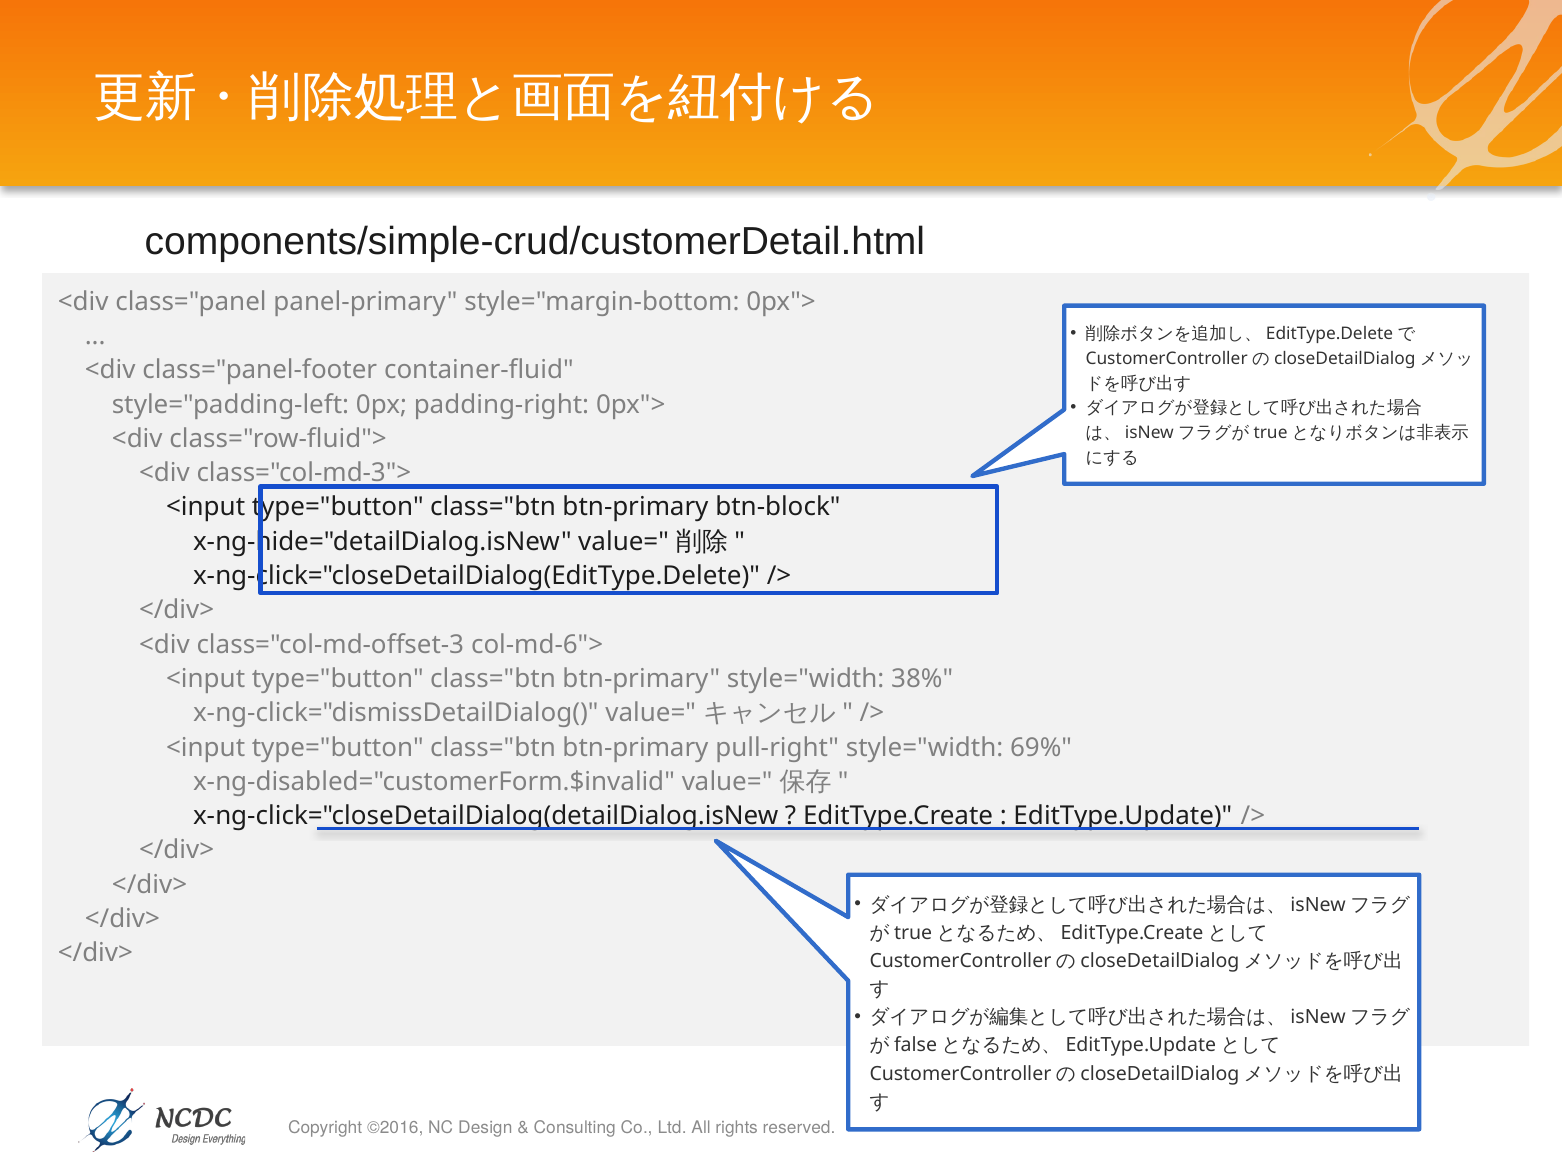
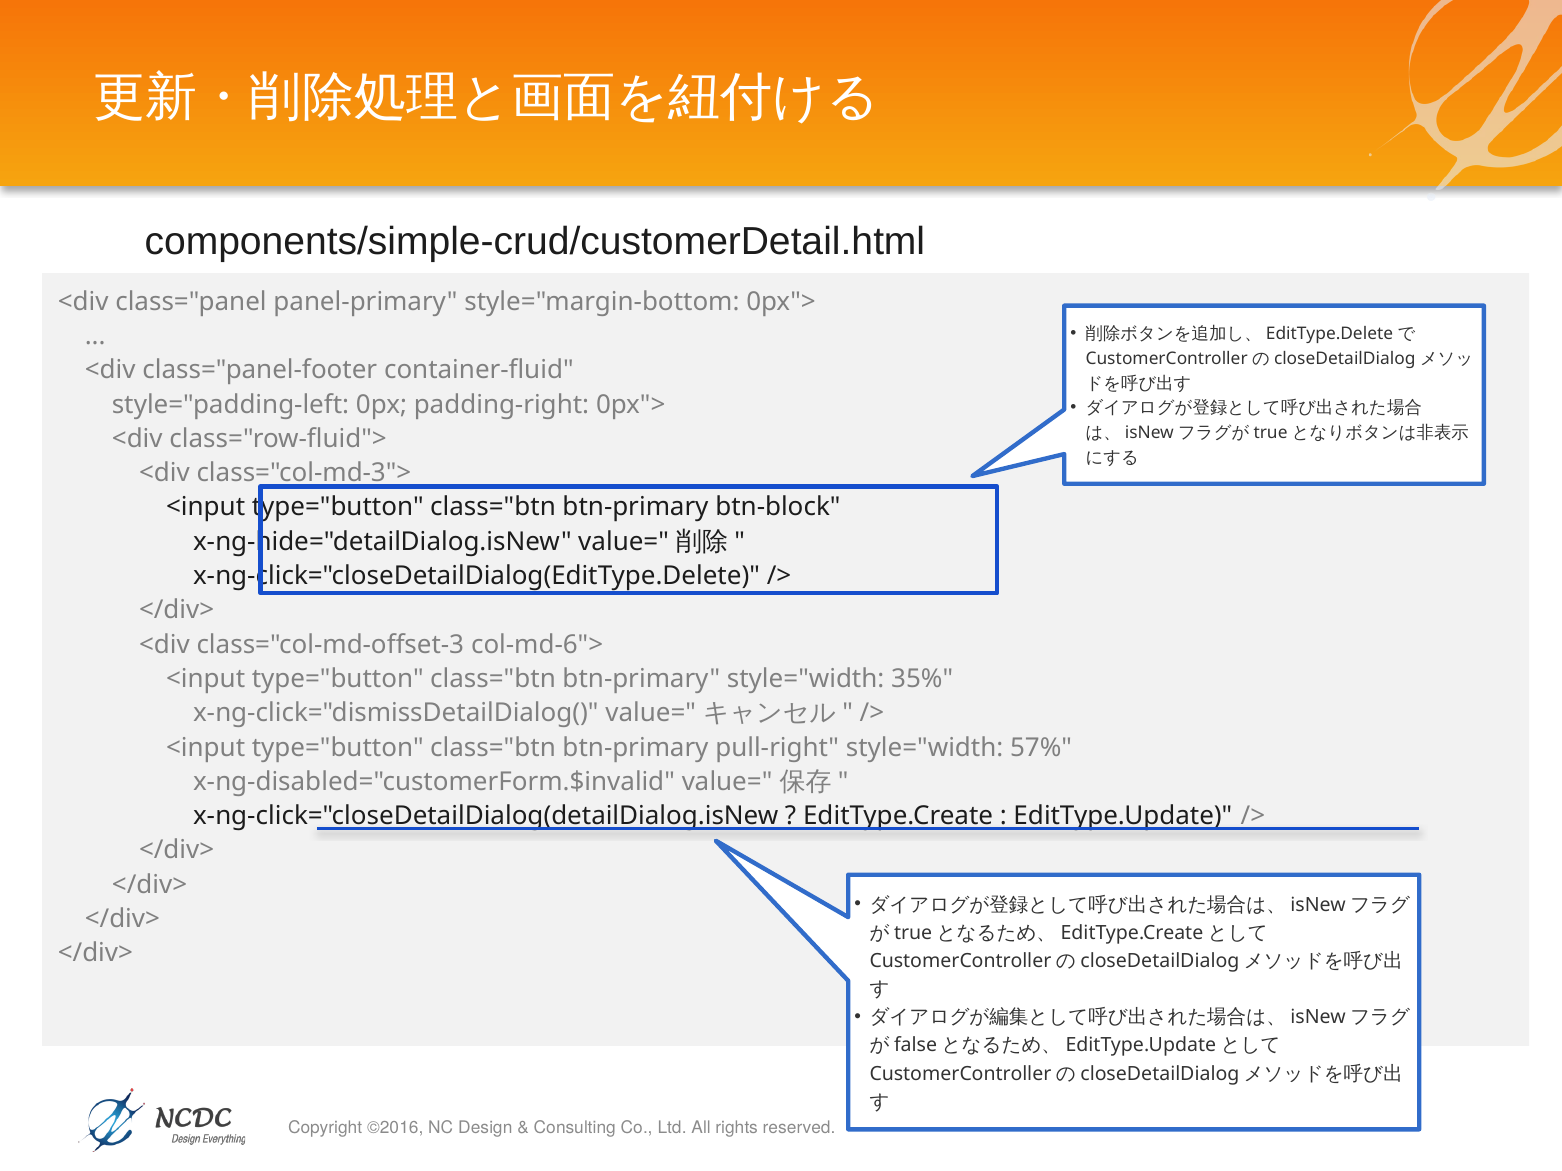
38%: 38% -> 35%
69%: 69% -> 57%
